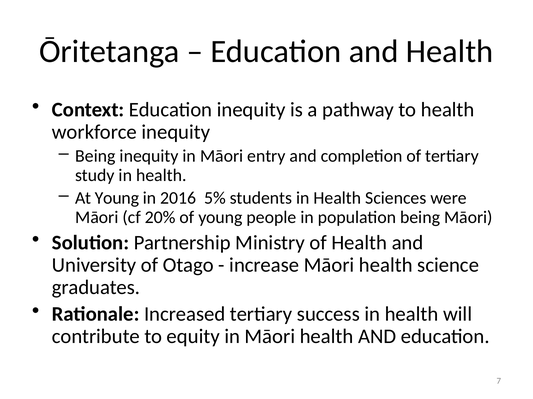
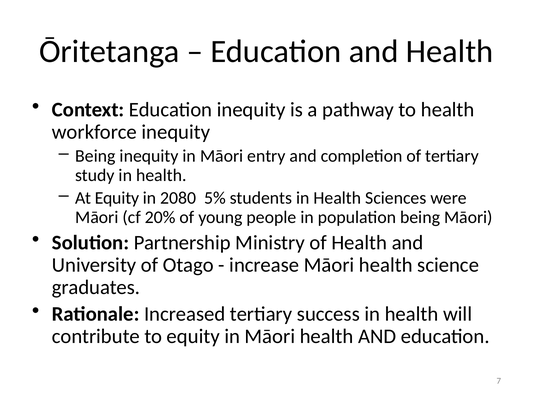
At Young: Young -> Equity
2016: 2016 -> 2080
